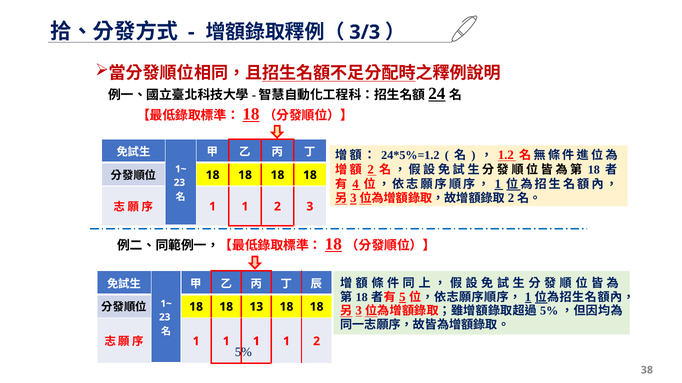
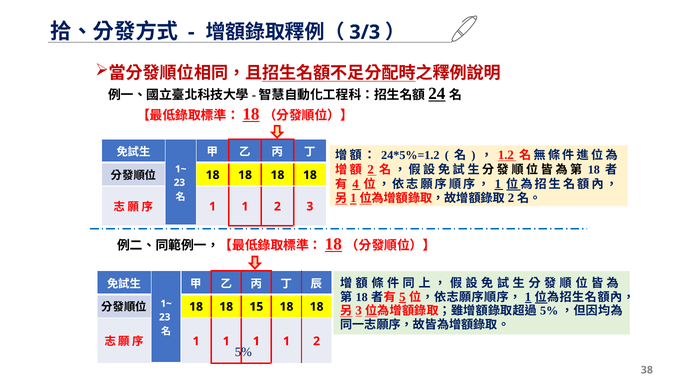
3 at (353, 199): 3 -> 1
13: 13 -> 15
